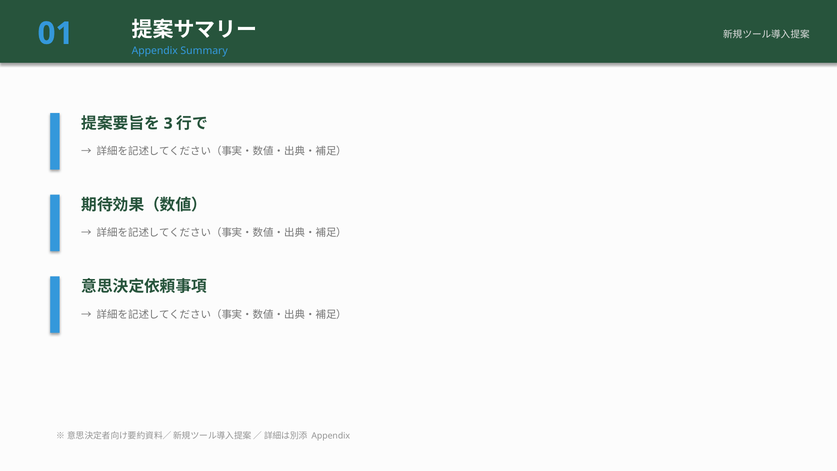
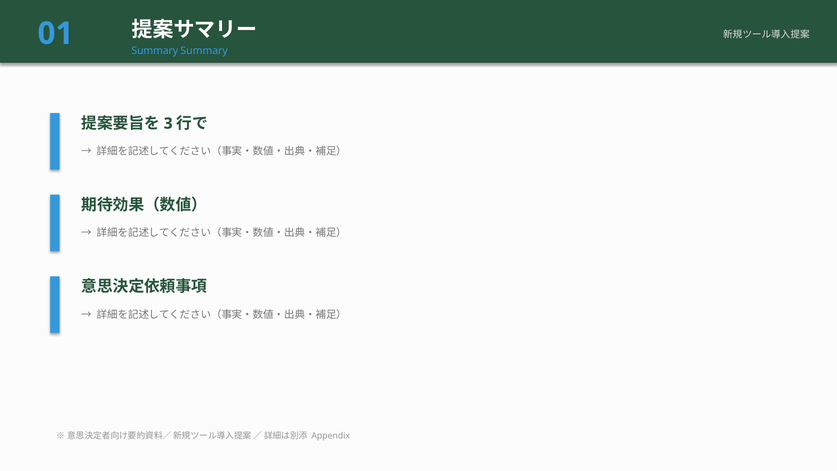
Appendix at (155, 51): Appendix -> Summary
